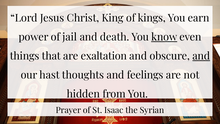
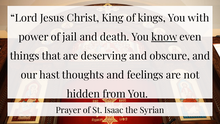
earn: earn -> with
exaltation: exaltation -> deserving
and at (201, 56) underline: present -> none
